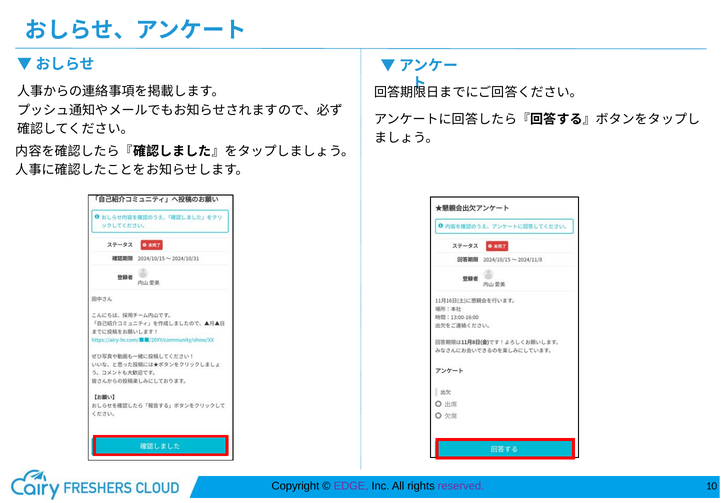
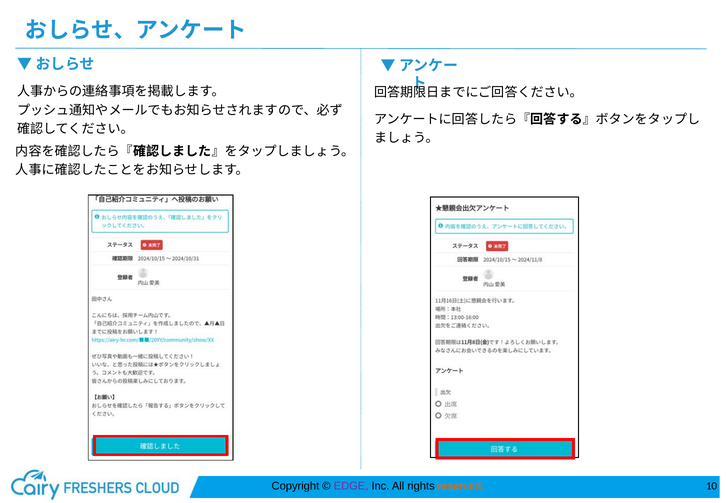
reserved colour: purple -> orange
